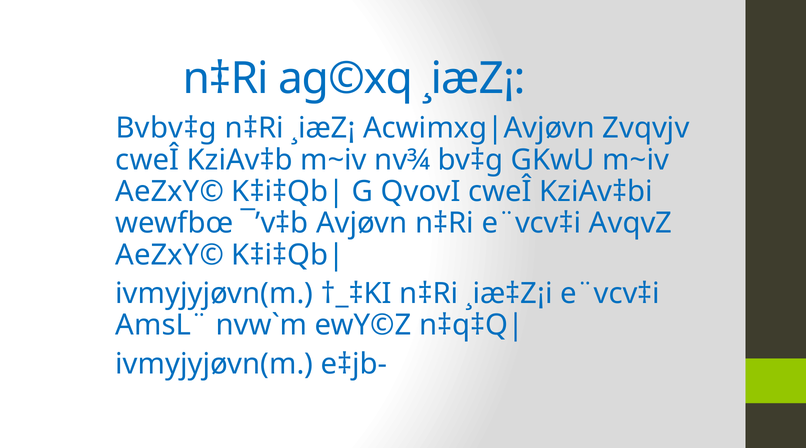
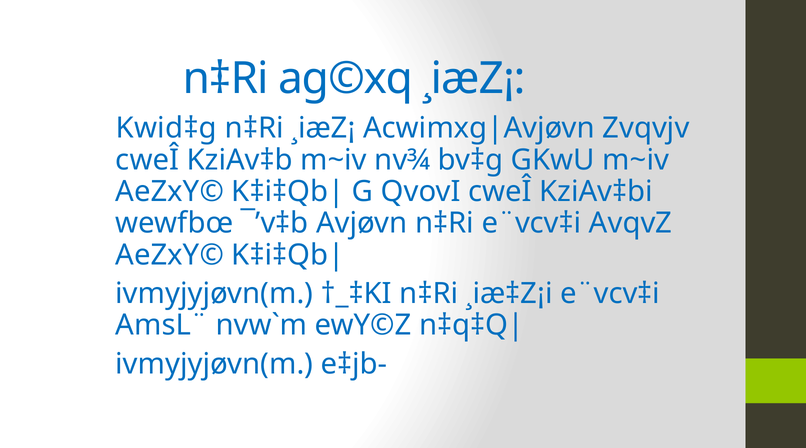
Bvbv‡g: Bvbv‡g -> Kwid‡g
